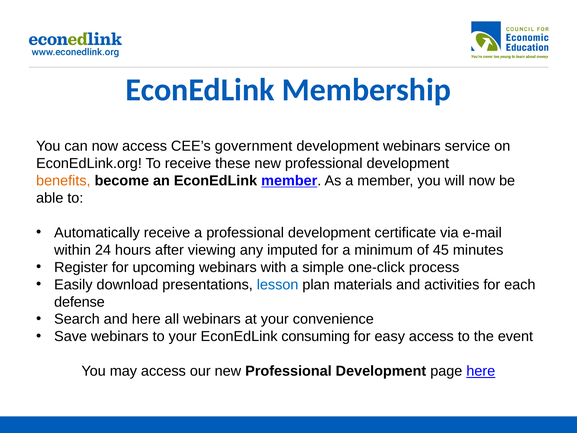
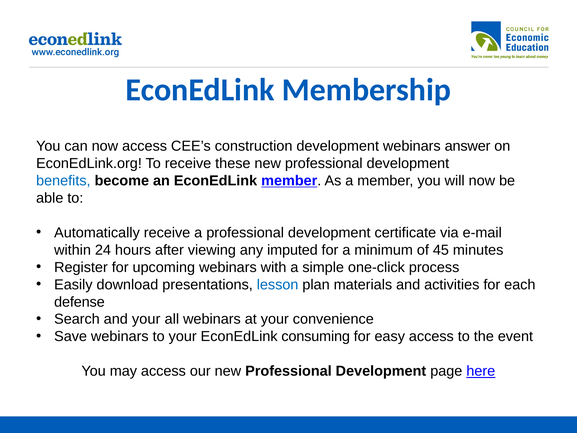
government: government -> construction
service: service -> answer
benefits colour: orange -> blue
and here: here -> your
